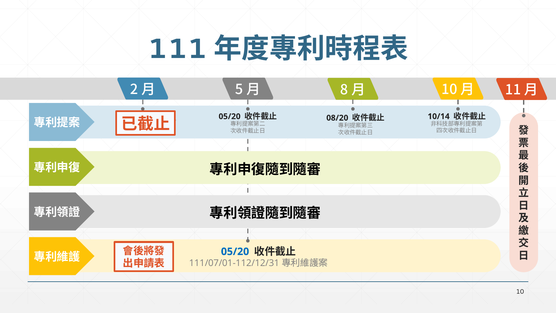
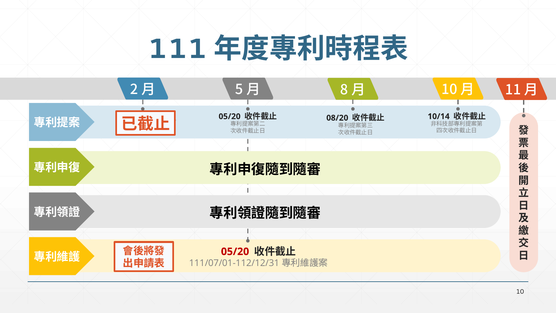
05/20 at (235, 251) colour: blue -> red
